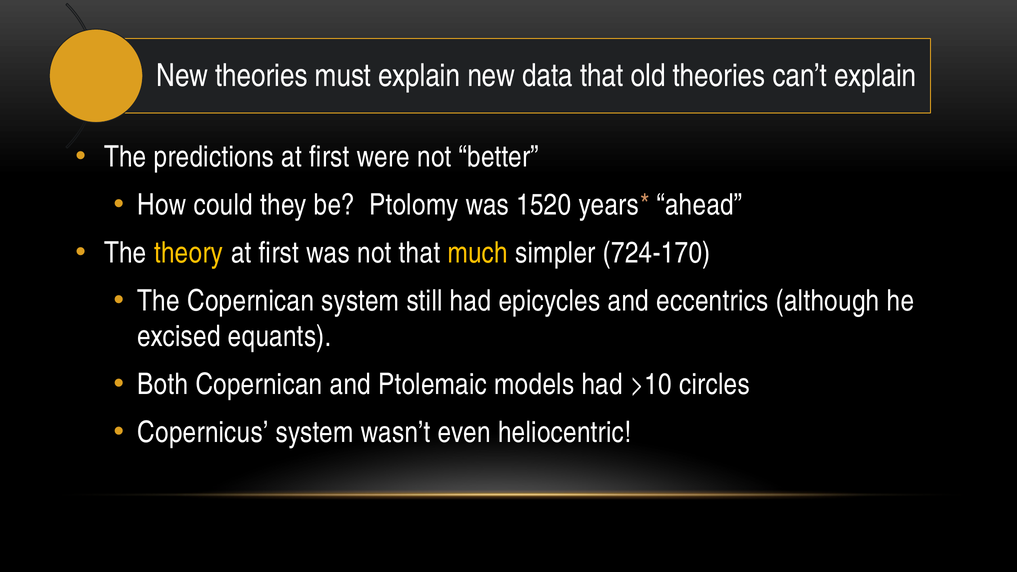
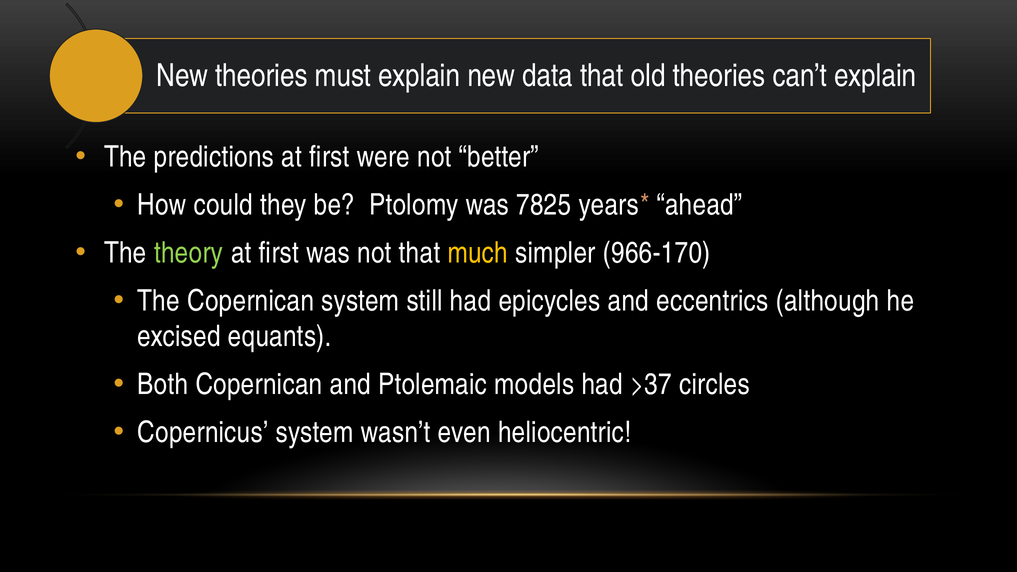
1520: 1520 -> 7825
theory colour: yellow -> light green
724-170: 724-170 -> 966-170
>10: >10 -> >37
